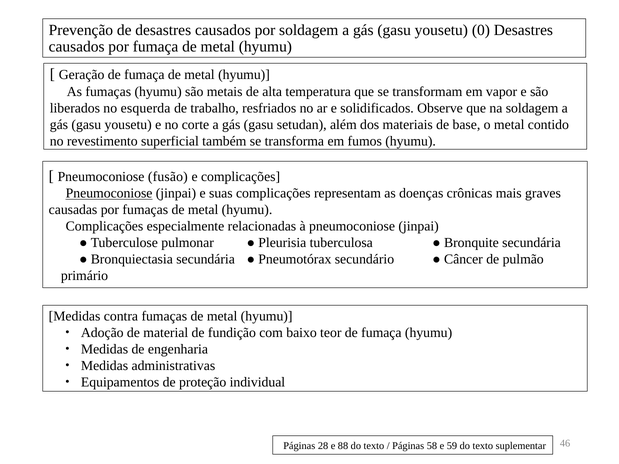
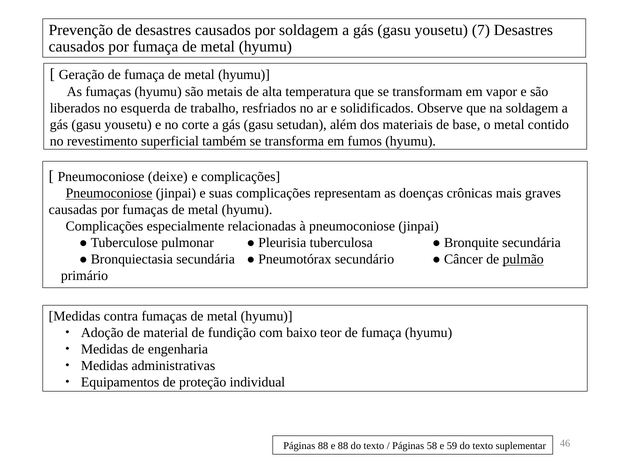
0: 0 -> 7
fusão: fusão -> deixe
pulmão underline: none -> present
Páginas 28: 28 -> 88
